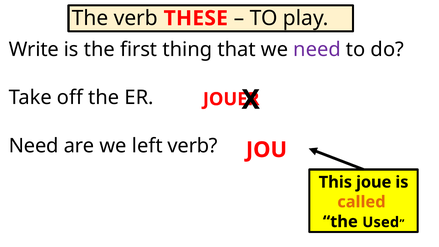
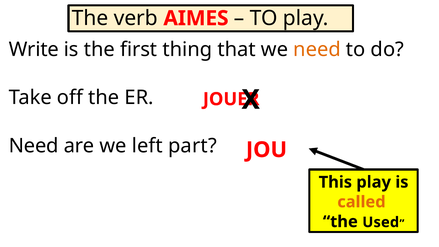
THESE: THESE -> AIMES
need at (317, 49) colour: purple -> orange
left verb: verb -> part
This joue: joue -> play
